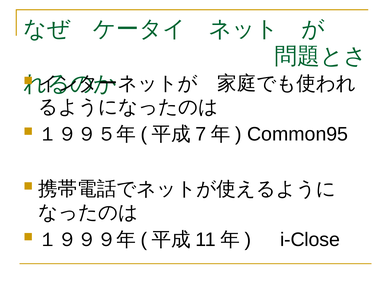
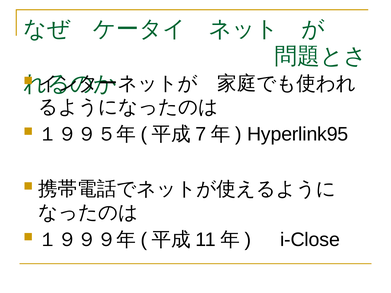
Common95: Common95 -> Hyperlink95
